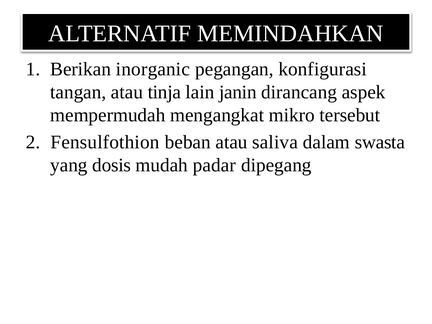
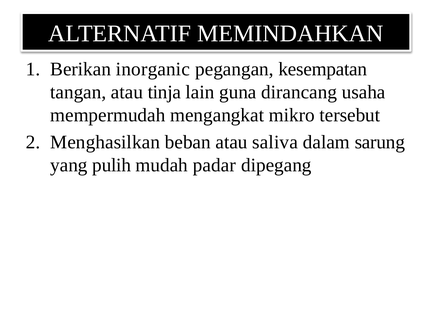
konfigurasi: konfigurasi -> kesempatan
janin: janin -> guna
aspek: aspek -> usaha
Fensulfothion: Fensulfothion -> Menghasilkan
swasta: swasta -> sarung
dosis: dosis -> pulih
